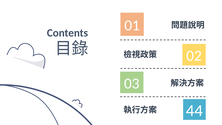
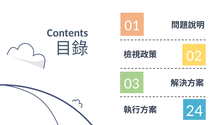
44: 44 -> 24
